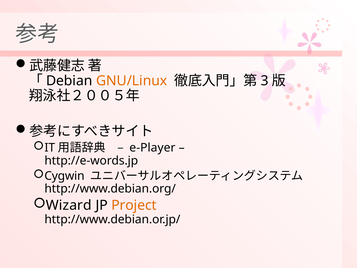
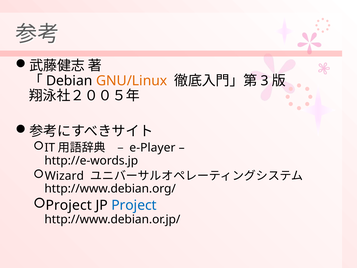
Cygwin: Cygwin -> Wizard
Wizard at (69, 205): Wizard -> Project
Project at (134, 205) colour: orange -> blue
